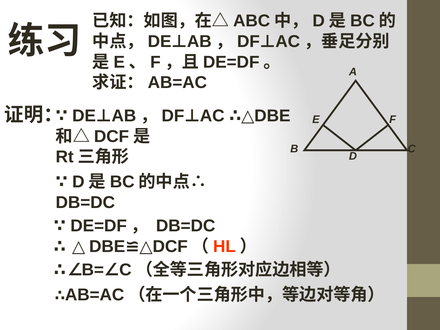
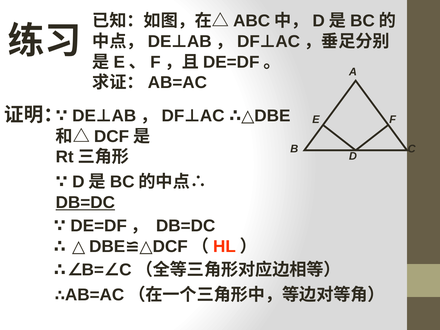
DB=DC at (85, 202) underline: none -> present
